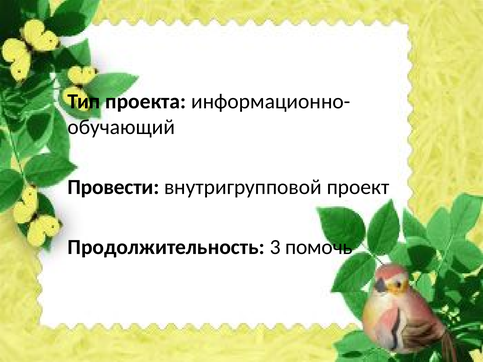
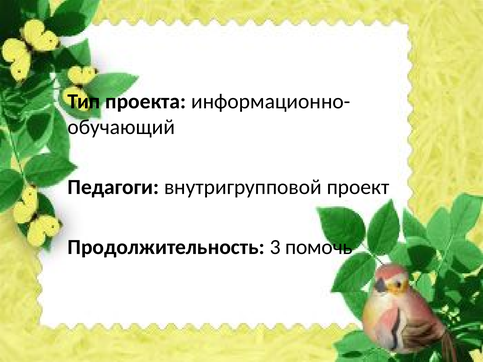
Провести: Провести -> Педагоги
